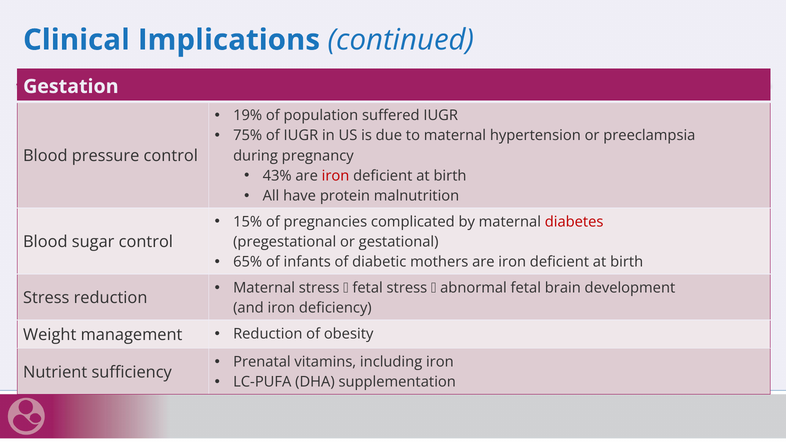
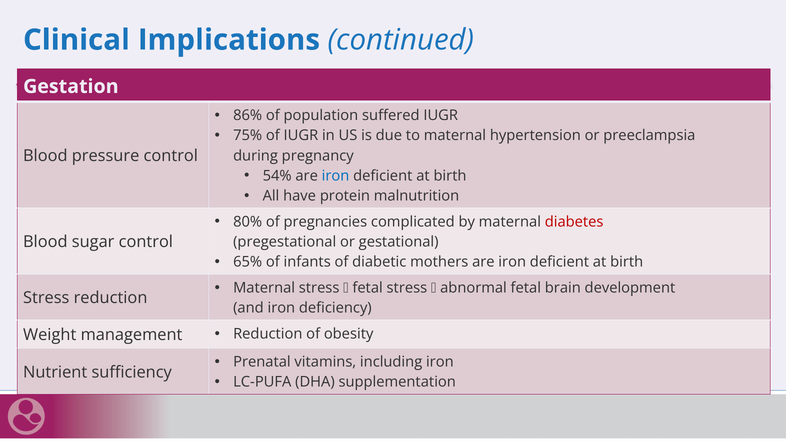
19%: 19% -> 86%
43%: 43% -> 54%
iron at (336, 176) colour: red -> blue
15%: 15% -> 80%
